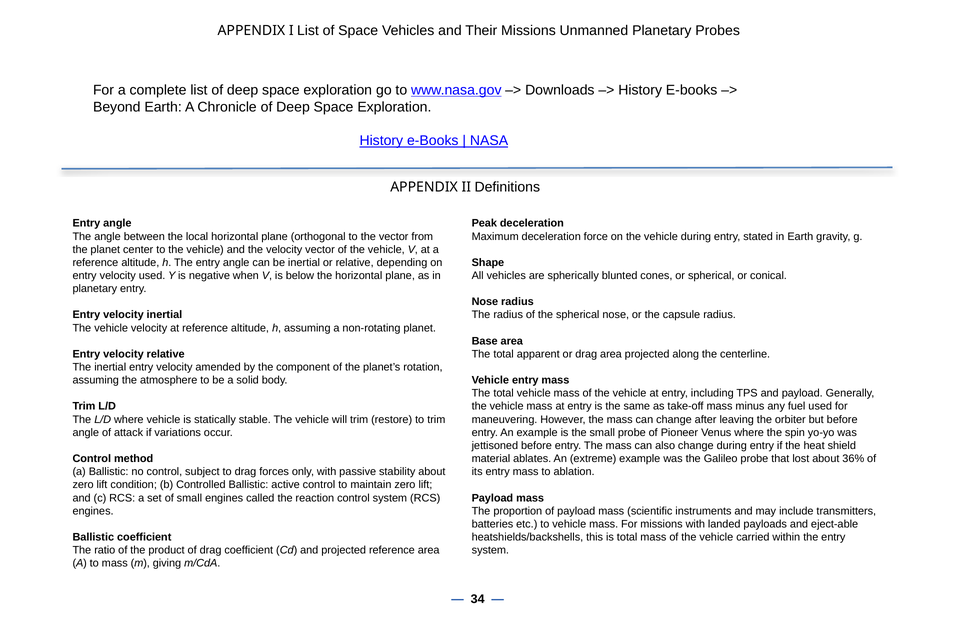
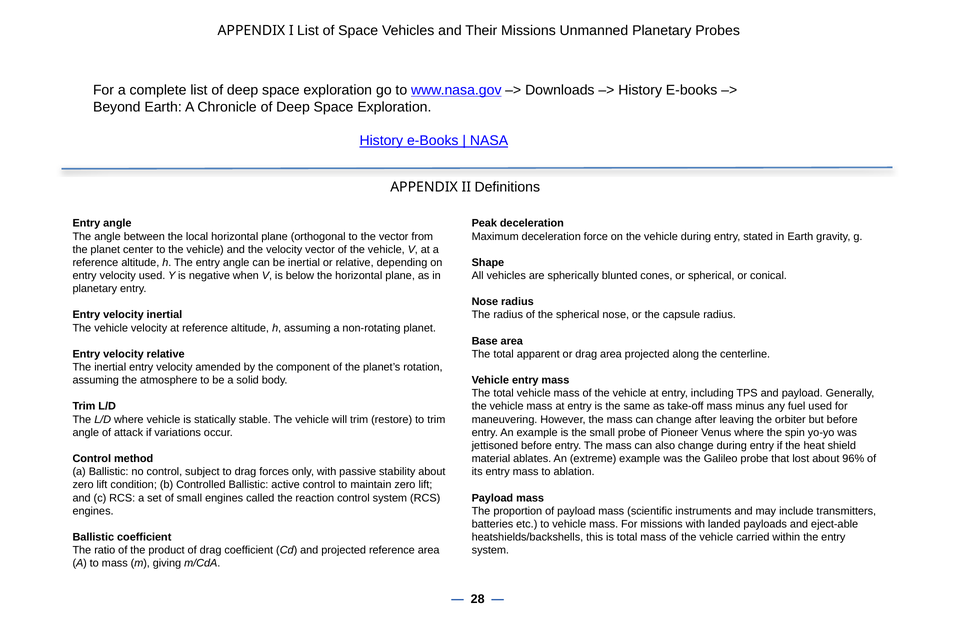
36%: 36% -> 96%
34: 34 -> 28
